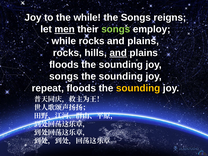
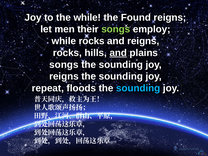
the Songs: Songs -> Found
men underline: present -> none
plains at (143, 41): plains -> reigns
floods at (64, 65): floods -> songs
songs at (64, 76): songs -> reigns
sounding at (138, 88) colour: yellow -> light blue
